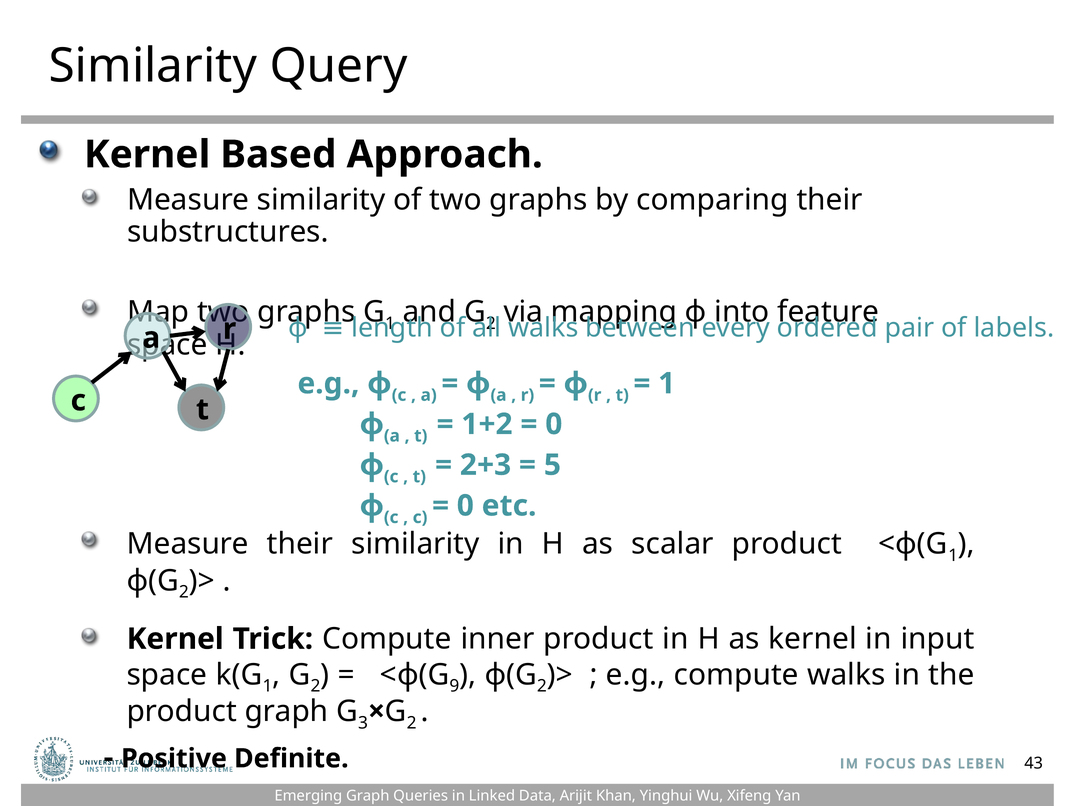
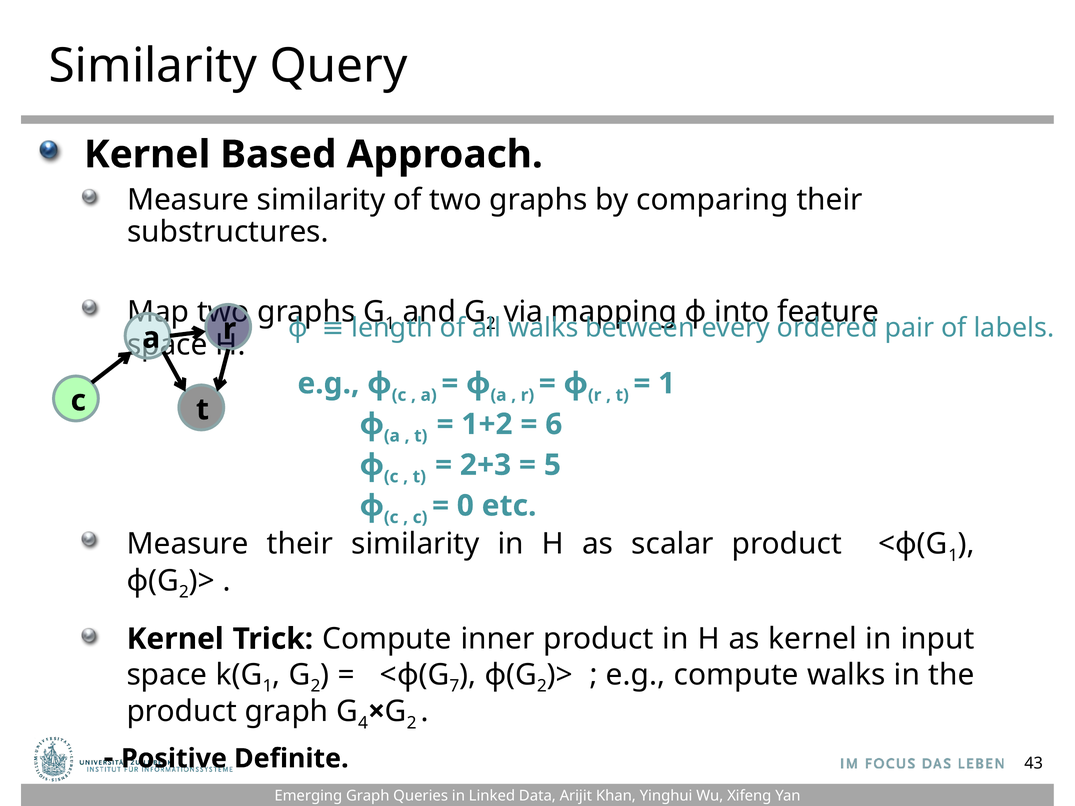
0 at (554, 424): 0 -> 6
9: 9 -> 7
3: 3 -> 4
